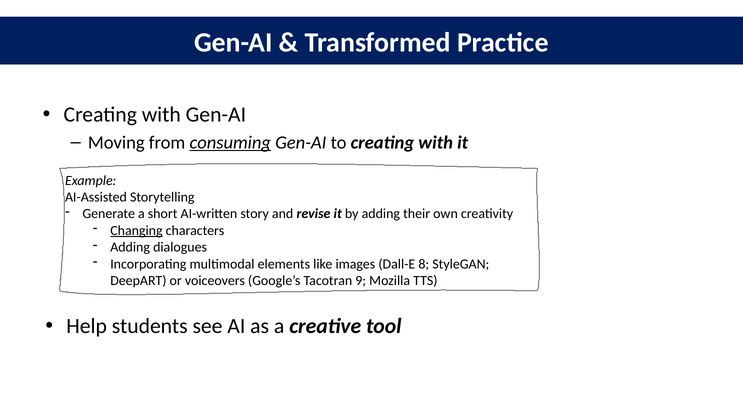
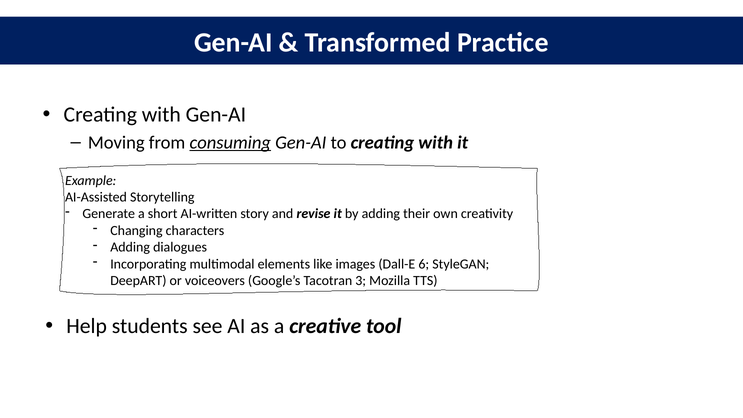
Changing underline: present -> none
8: 8 -> 6
9: 9 -> 3
